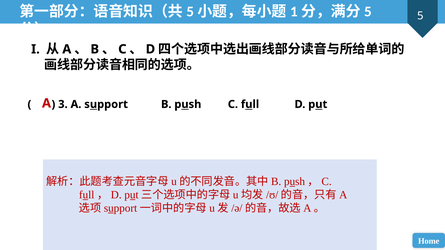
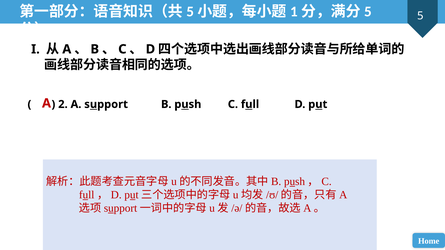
3: 3 -> 2
